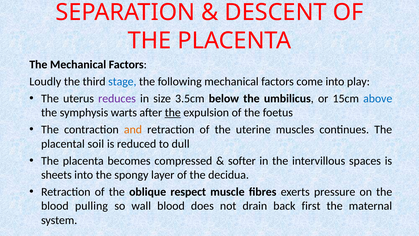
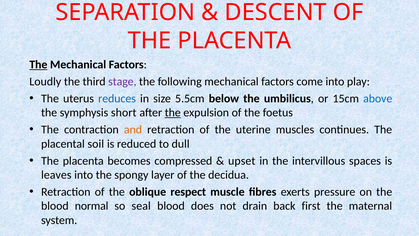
The at (38, 64) underline: none -> present
stage colour: blue -> purple
reduces colour: purple -> blue
3.5cm: 3.5cm -> 5.5cm
warts: warts -> short
softer: softer -> upset
sheets: sheets -> leaves
pulling: pulling -> normal
wall: wall -> seal
